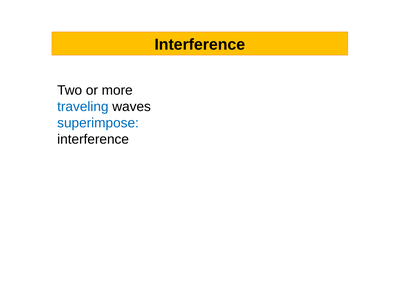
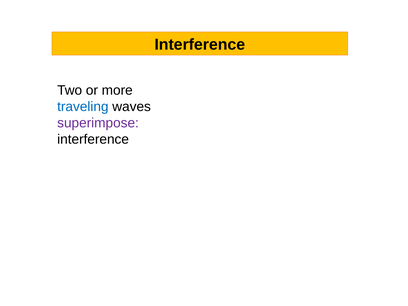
superimpose colour: blue -> purple
